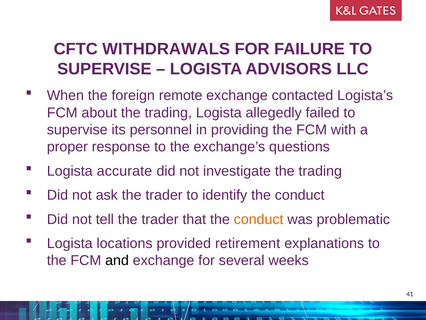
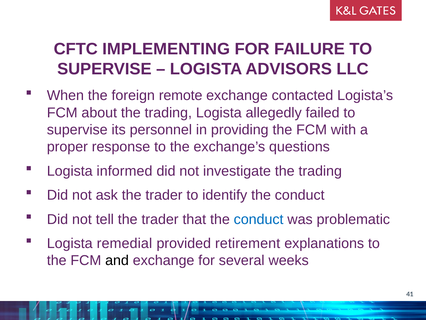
WITHDRAWALS: WITHDRAWALS -> IMPLEMENTING
accurate: accurate -> informed
conduct at (259, 219) colour: orange -> blue
locations: locations -> remedial
